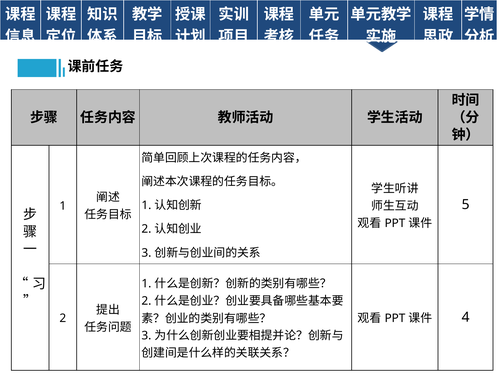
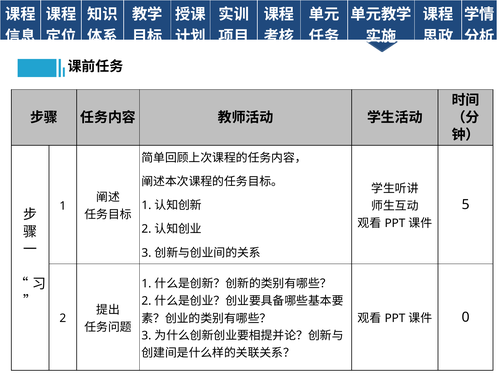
4: 4 -> 0
